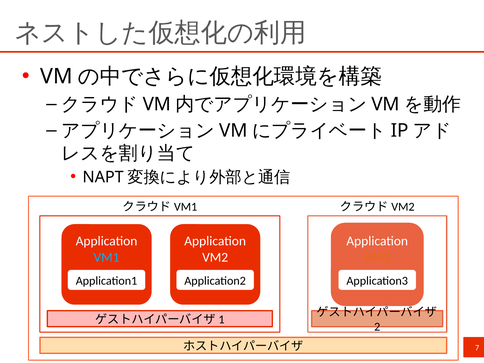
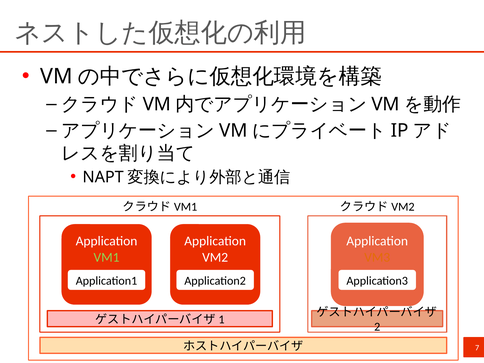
VM1 colour: light blue -> light green
